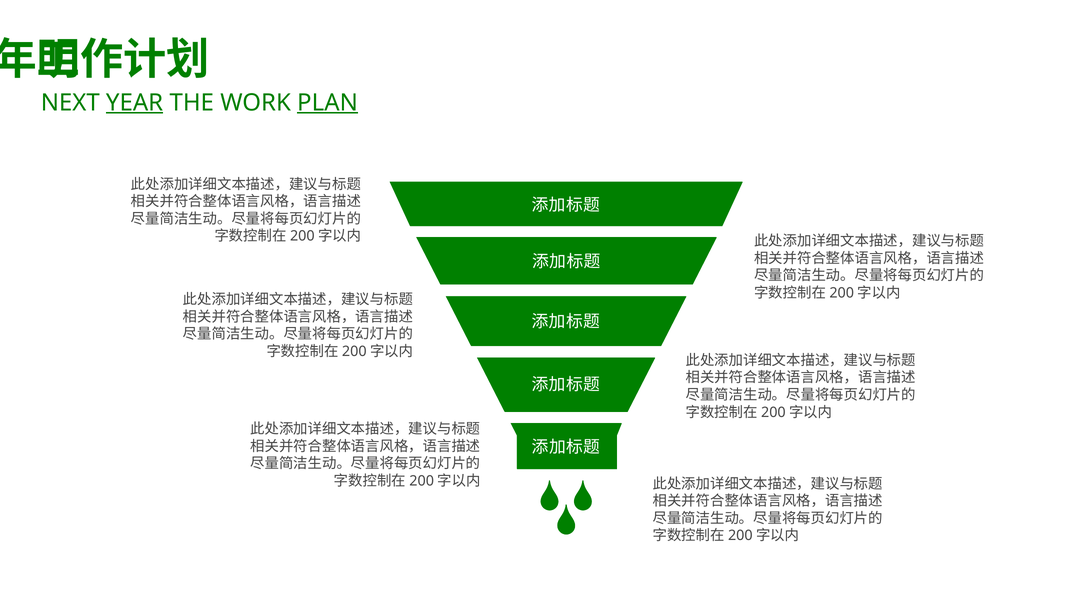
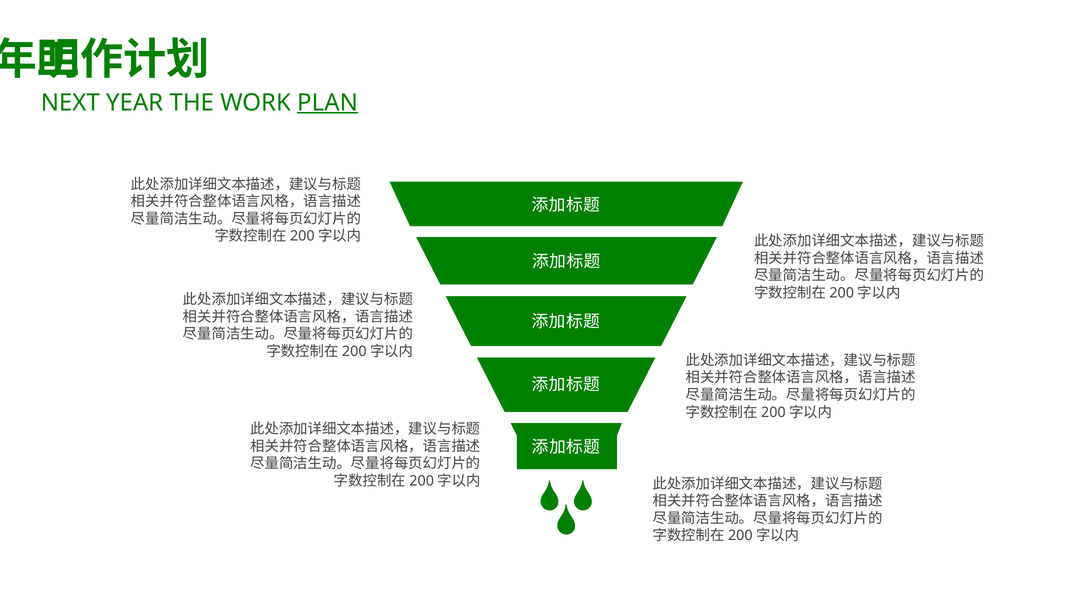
YEAR underline: present -> none
